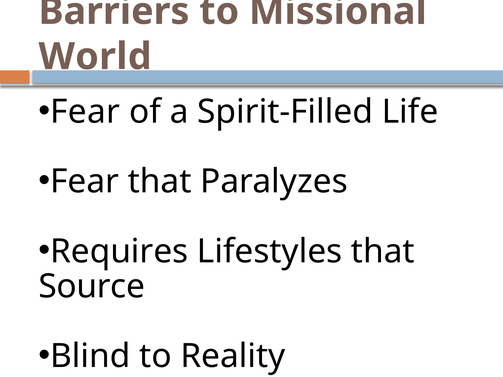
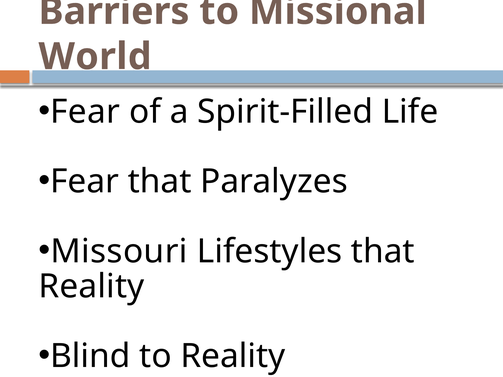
Requires: Requires -> Missouri
Source at (92, 286): Source -> Reality
